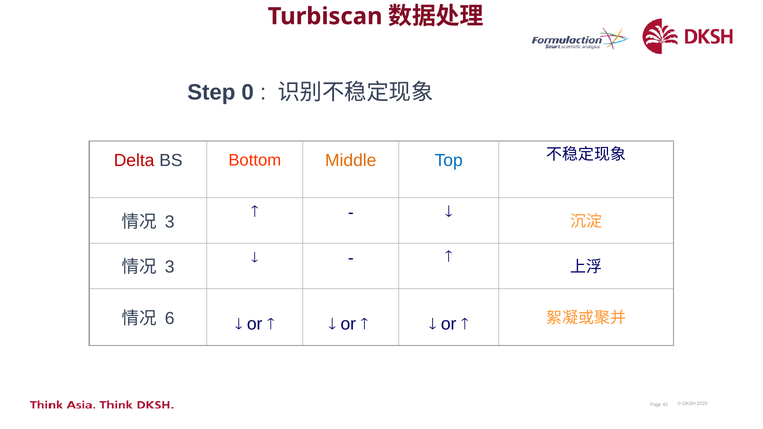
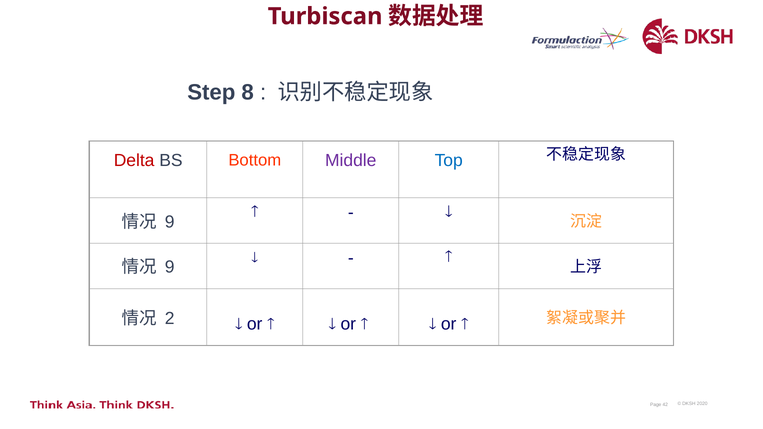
0: 0 -> 8
Middle colour: orange -> purple
3 at (170, 222): 3 -> 9
3 at (170, 267): 3 -> 9
6: 6 -> 2
